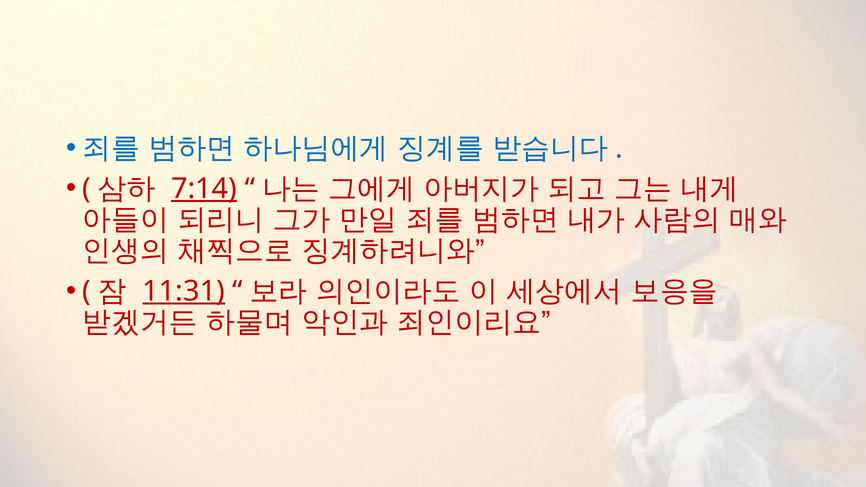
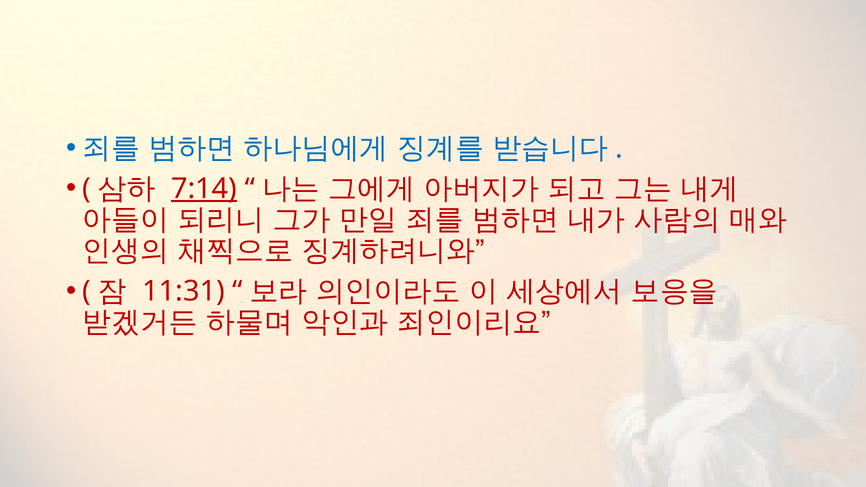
11:31 underline: present -> none
